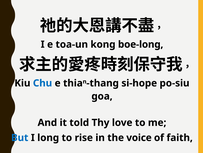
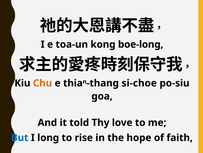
Chu colour: blue -> orange
si-hope: si-hope -> si-choe
voice: voice -> hope
